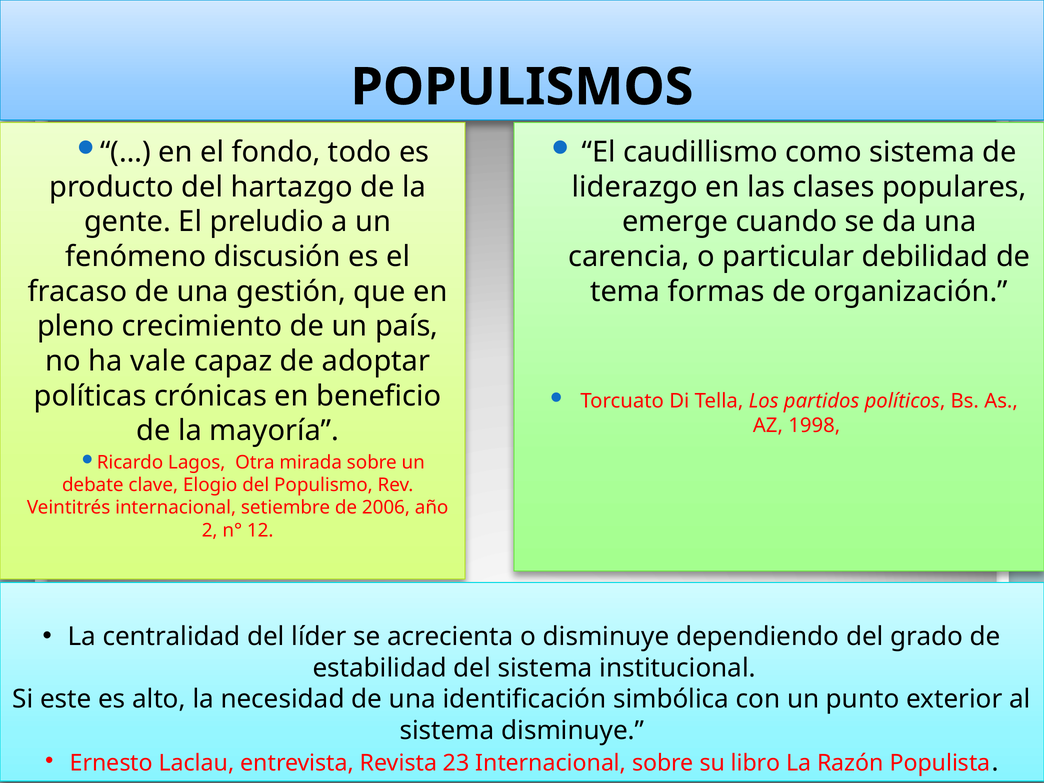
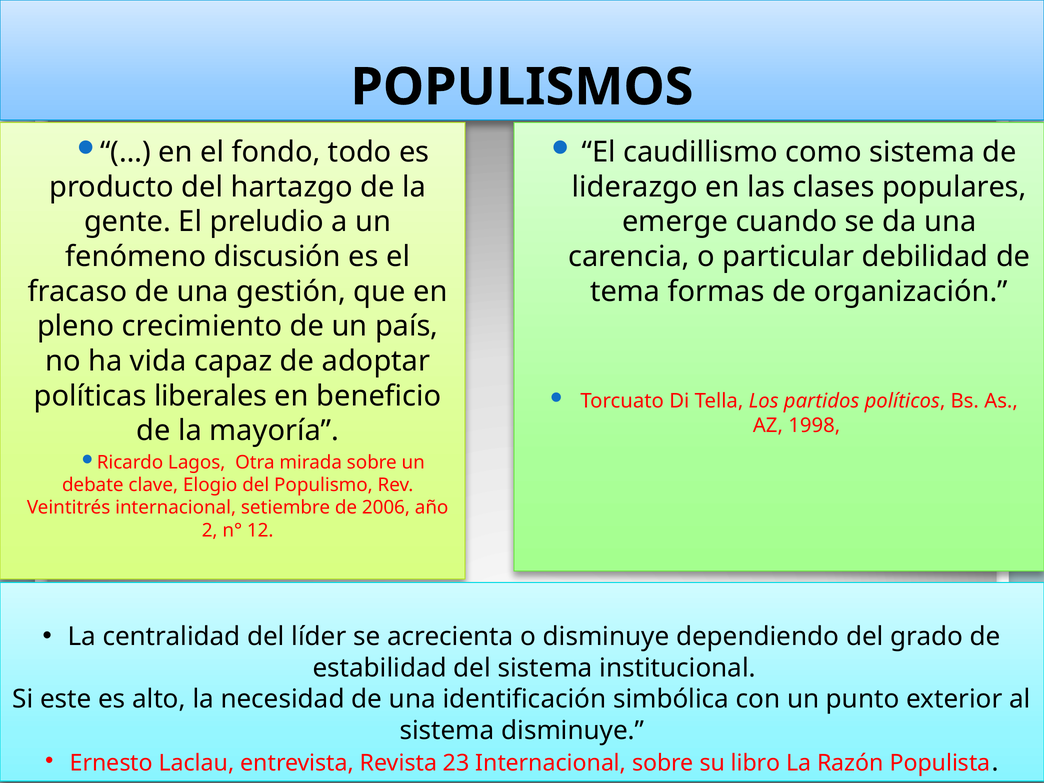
vale: vale -> vida
crónicas: crónicas -> liberales
